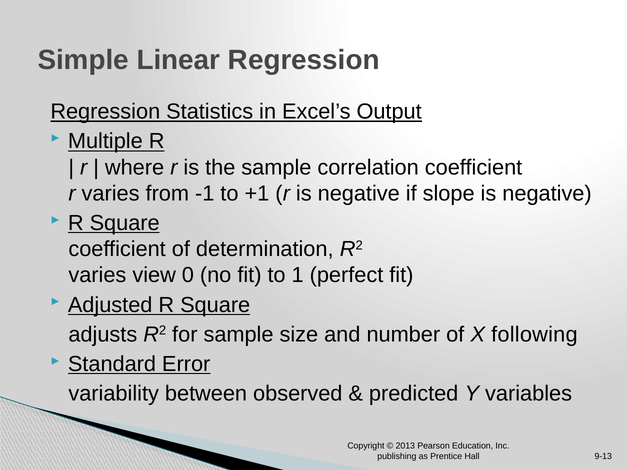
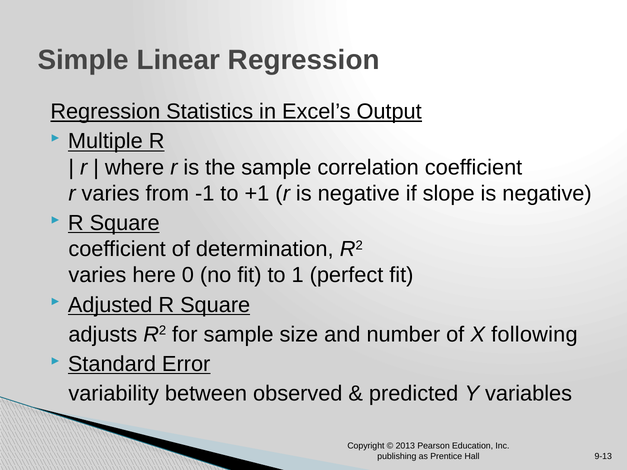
view: view -> here
